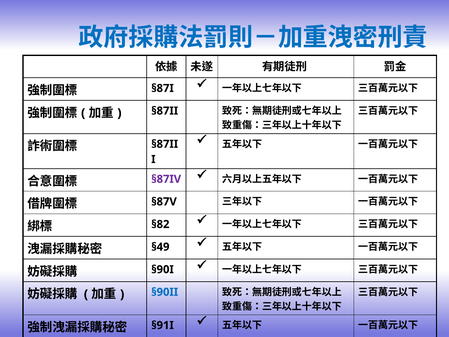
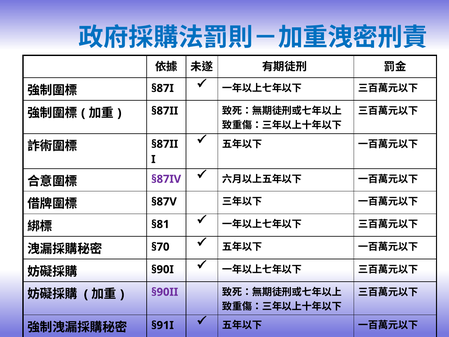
§82: §82 -> §81
§49: §49 -> §70
§90II colour: blue -> purple
